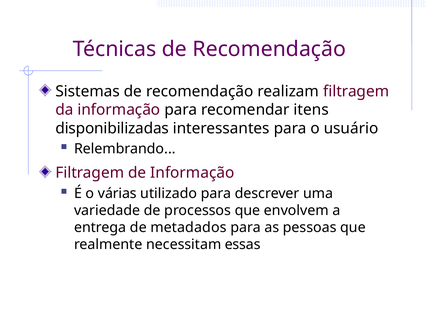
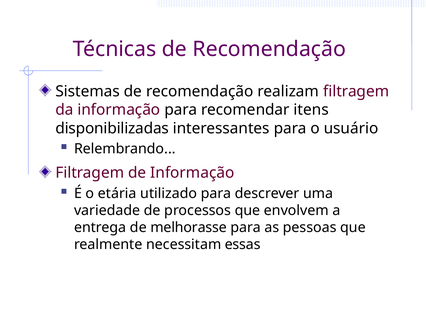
várias: várias -> etária
metadados: metadados -> melhorasse
